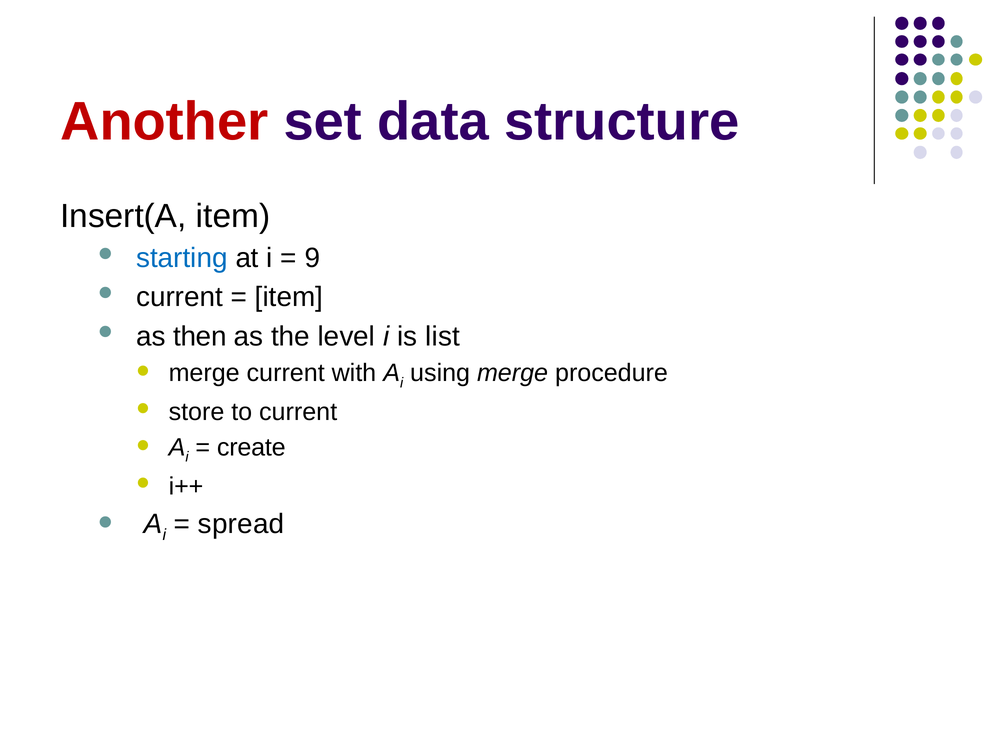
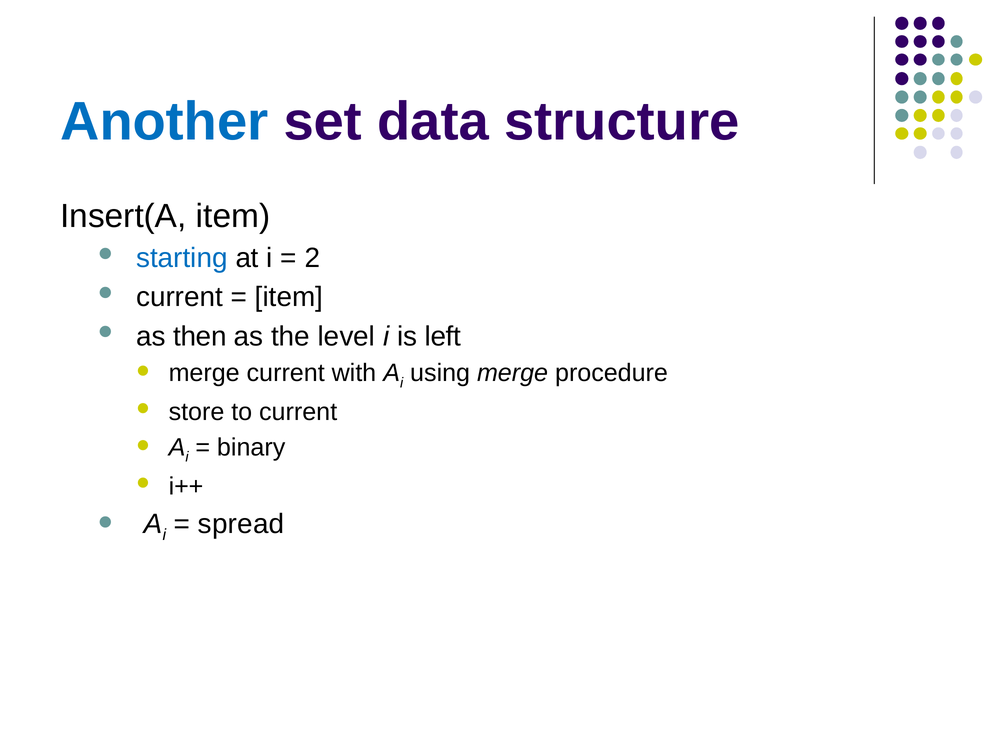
Another colour: red -> blue
9: 9 -> 2
list: list -> left
create: create -> binary
